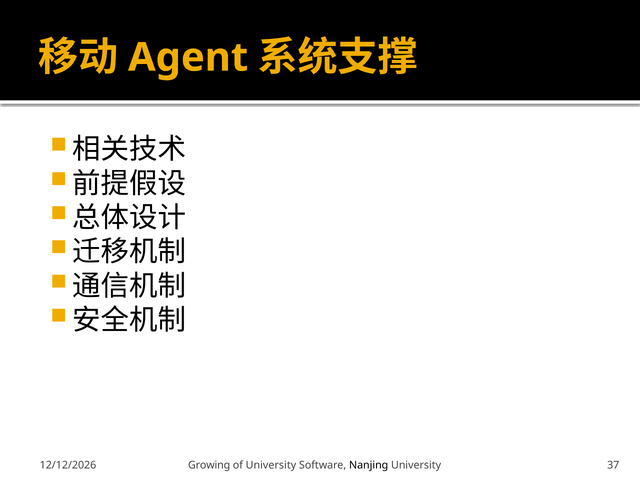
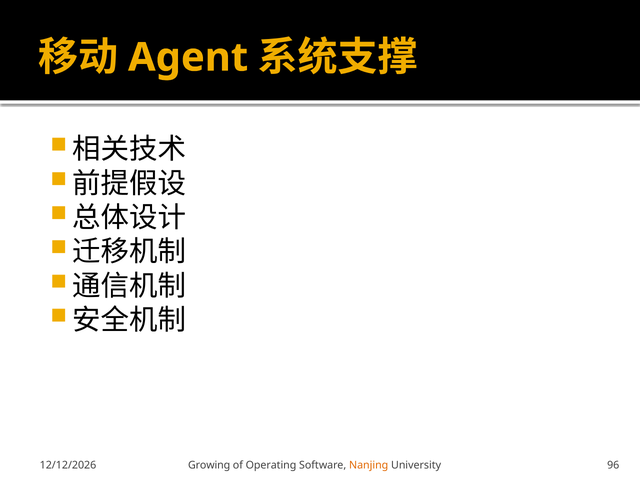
of University: University -> Operating
Nanjing colour: black -> orange
37: 37 -> 96
